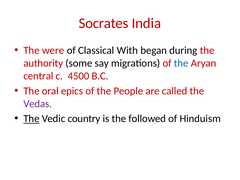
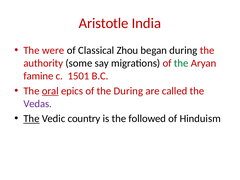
Socrates: Socrates -> Aristotle
With: With -> Zhou
the at (181, 63) colour: blue -> green
central: central -> famine
4500: 4500 -> 1501
oral underline: none -> present
the People: People -> During
